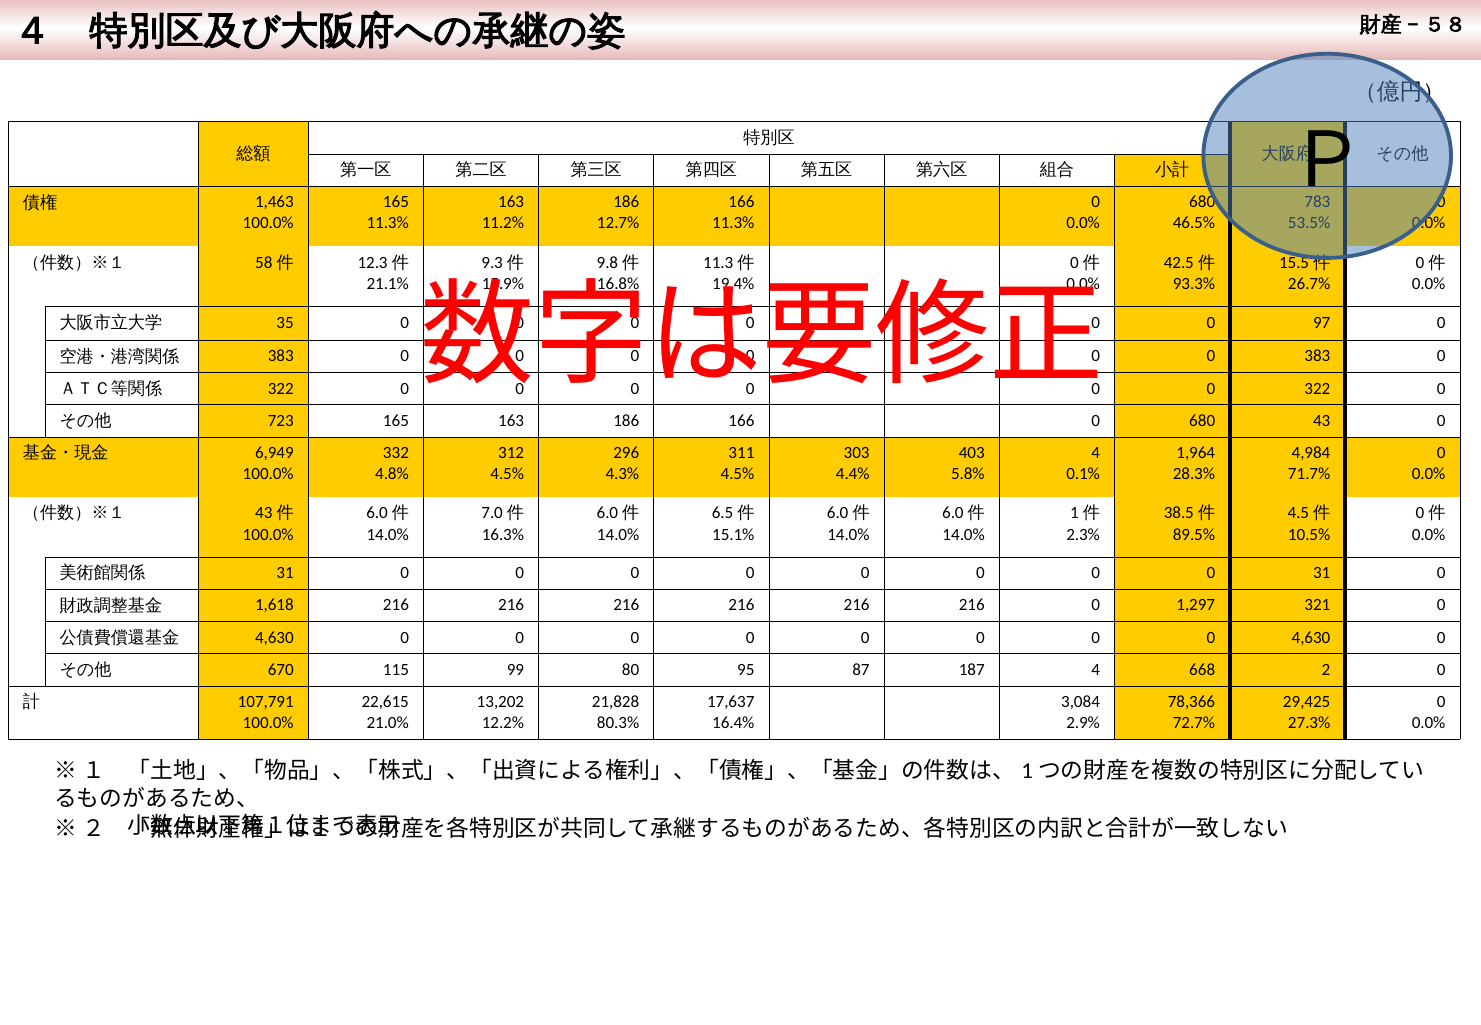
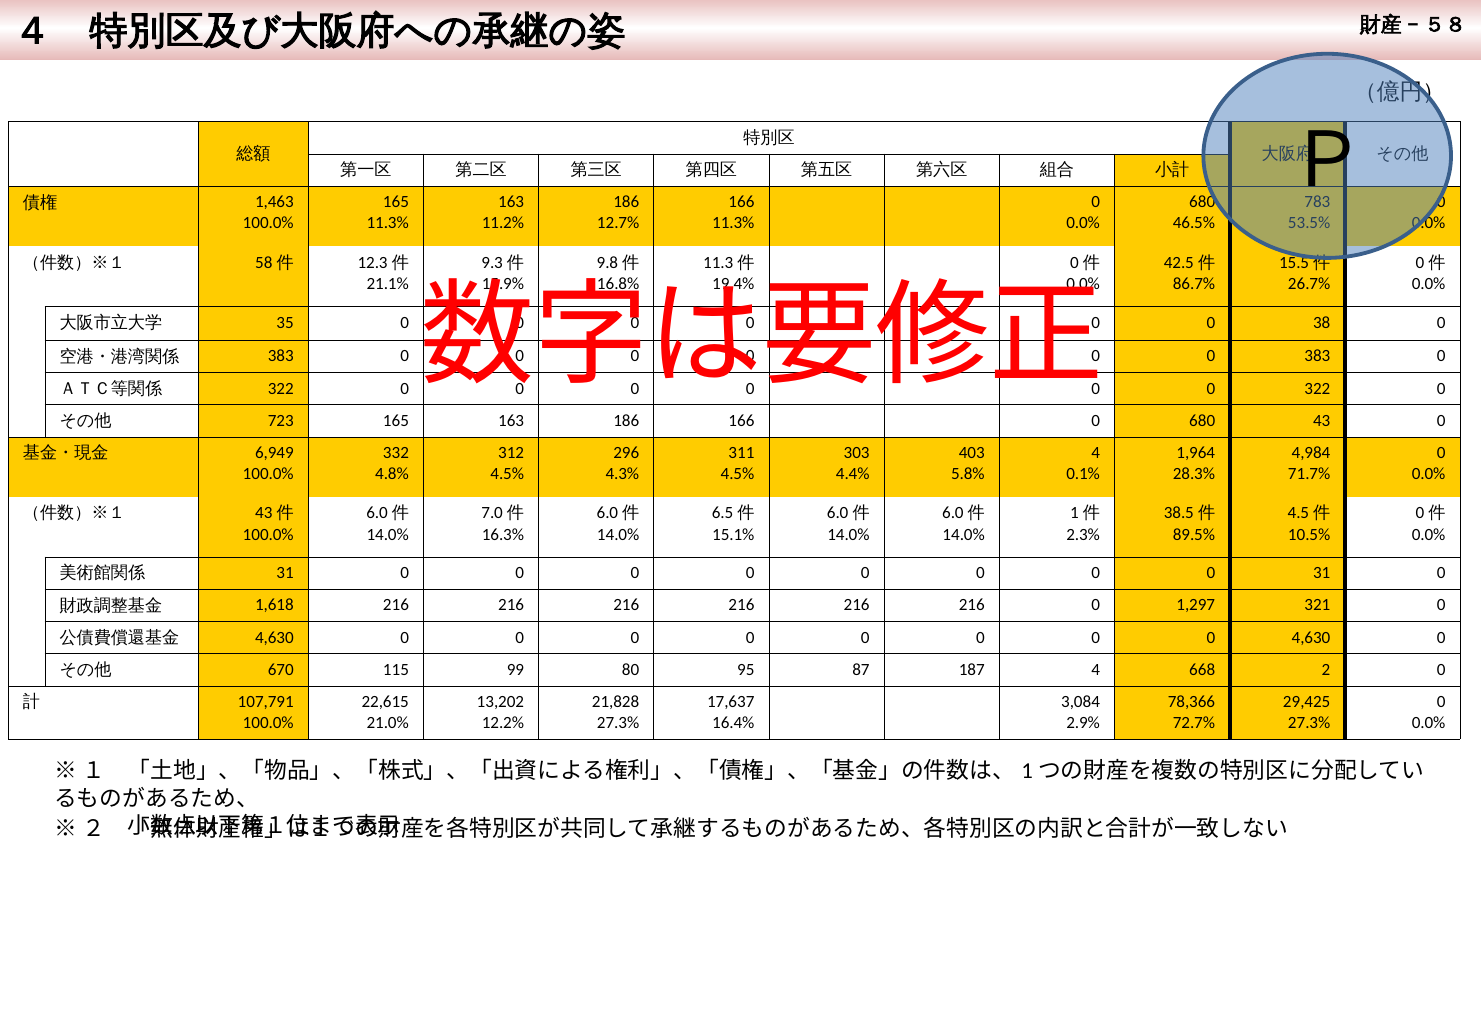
93.3%: 93.3% -> 86.7%
97: 97 -> 38
80.3% at (618, 723): 80.3% -> 27.3%
